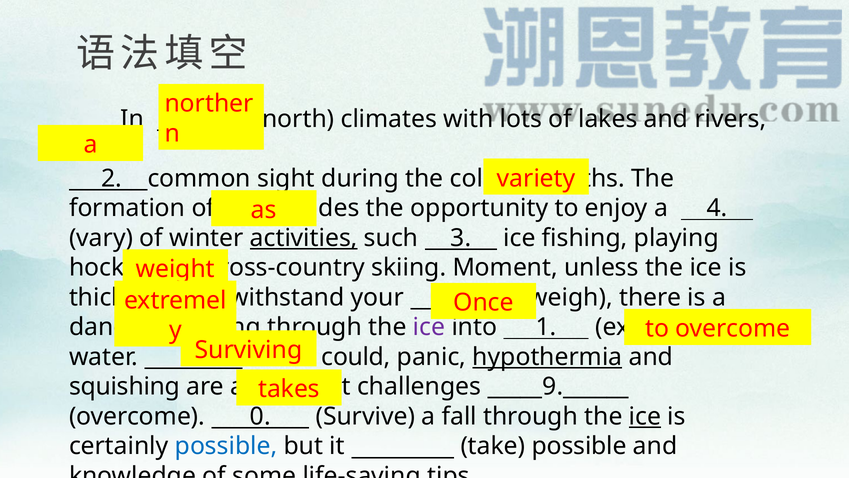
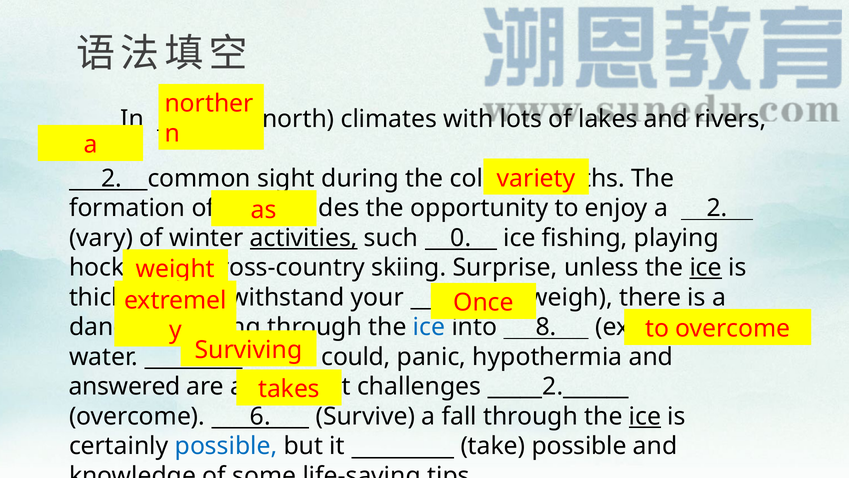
a 4: 4 -> 2
3: 3 -> 0
Moment: Moment -> Surprise
ice at (706, 267) underline: none -> present
ice at (429, 327) colour: purple -> blue
into 1: 1 -> 8
hypothermia underline: present -> none
squishing: squishing -> answered
_____9.______: _____9.______ -> _____2.______
0: 0 -> 6
